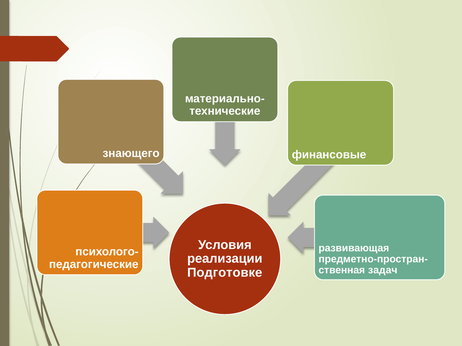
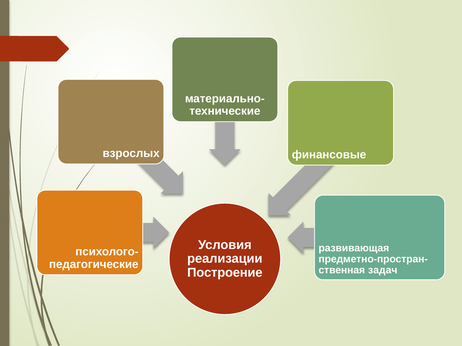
знающего: знающего -> взрослых
Подготовке: Подготовке -> Построение
